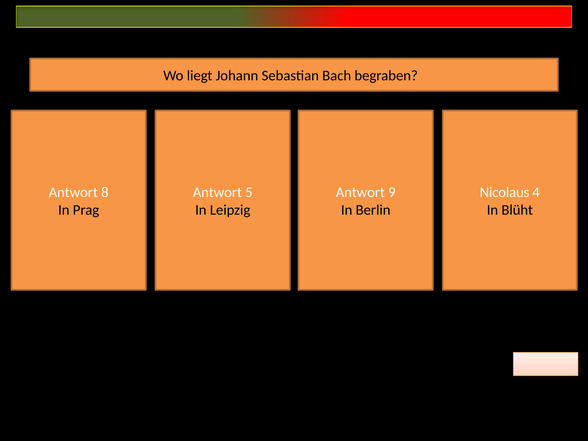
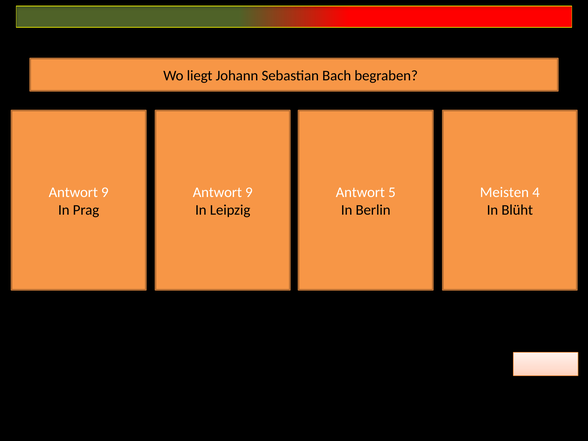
8 at (105, 192): 8 -> 9
5 at (249, 192): 5 -> 9
9: 9 -> 5
Nicolaus: Nicolaus -> Meisten
